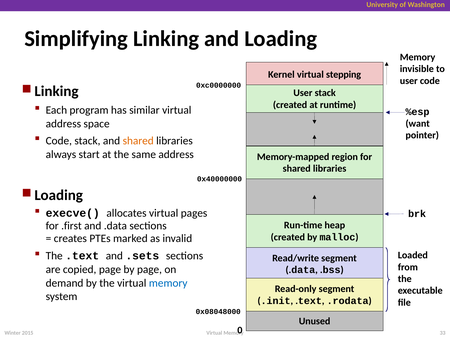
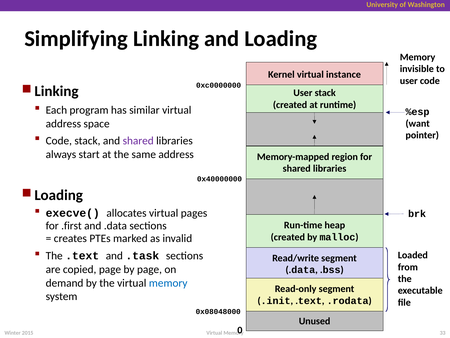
stepping: stepping -> instance
shared at (138, 141) colour: orange -> purple
.sets: .sets -> .task
